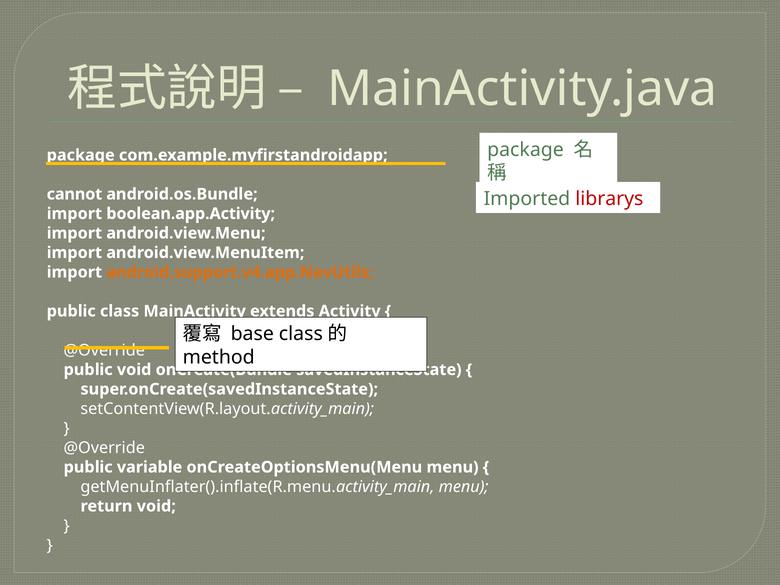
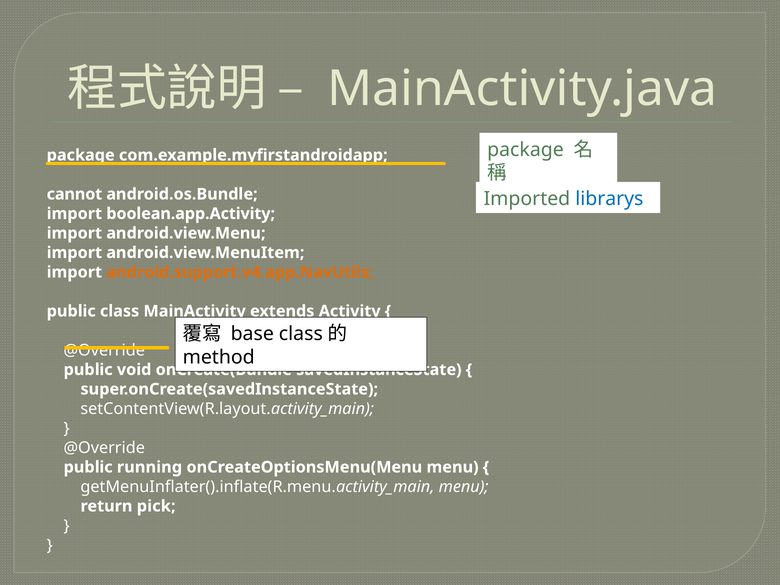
librarys colour: red -> blue
variable: variable -> running
return void: void -> pick
